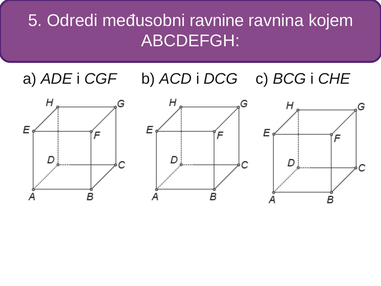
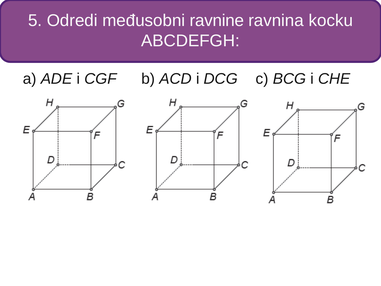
kojem: kojem -> kocku
